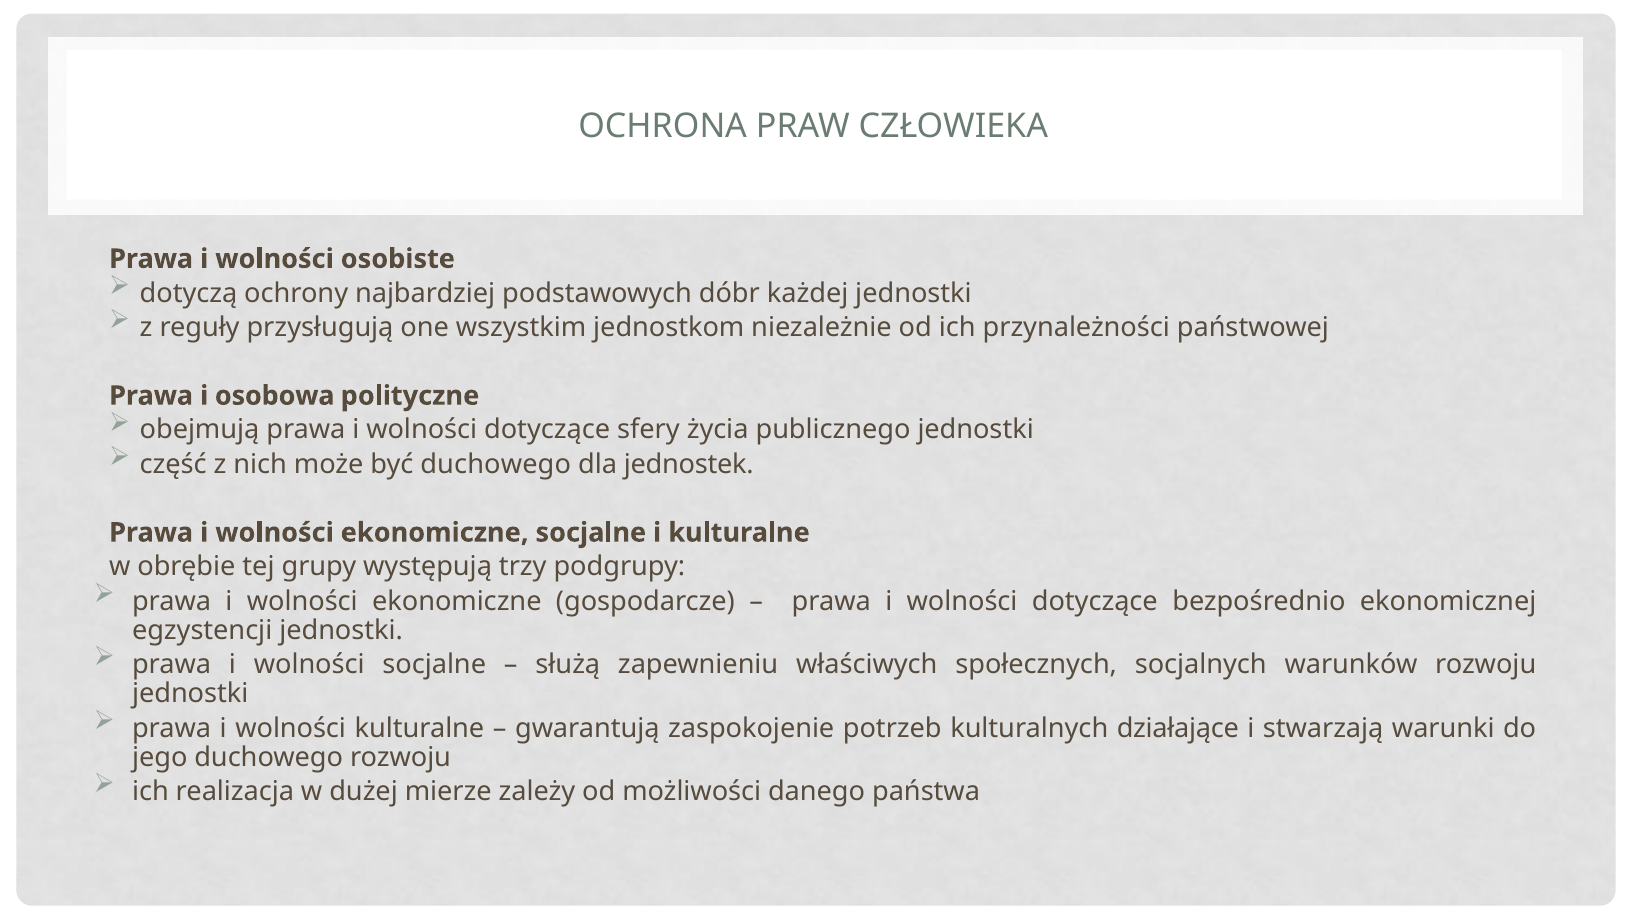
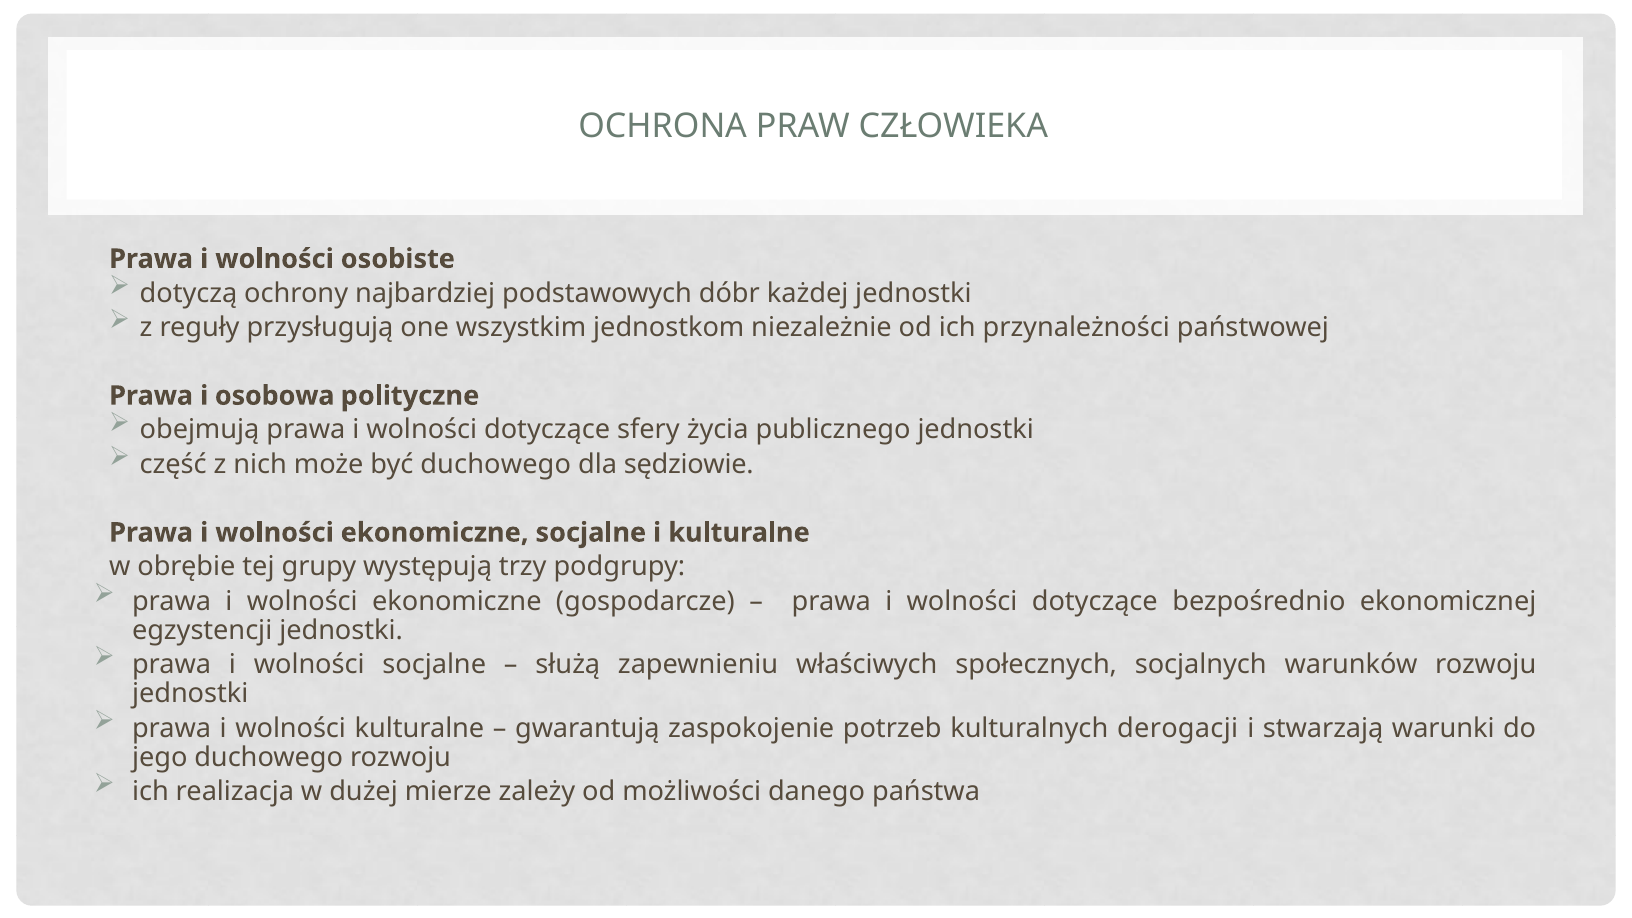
jednostek: jednostek -> sędziowie
działające: działające -> derogacji
